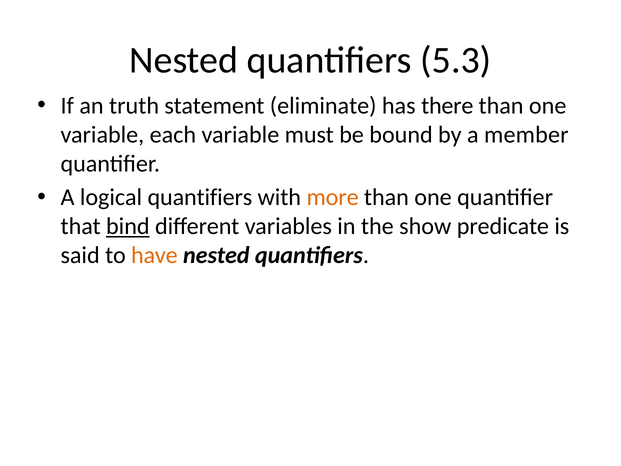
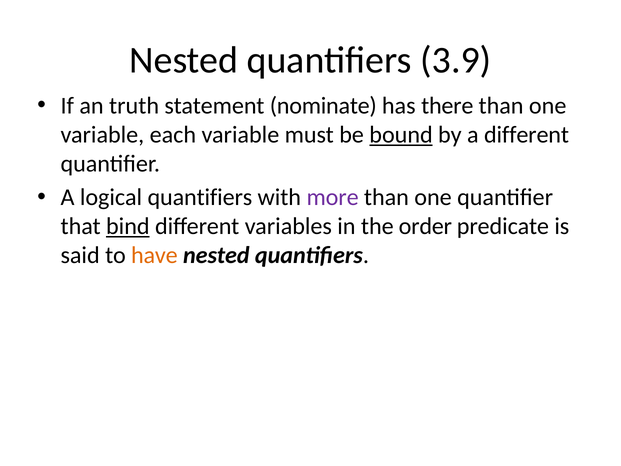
5.3: 5.3 -> 3.9
eliminate: eliminate -> nominate
bound underline: none -> present
a member: member -> different
more colour: orange -> purple
show: show -> order
